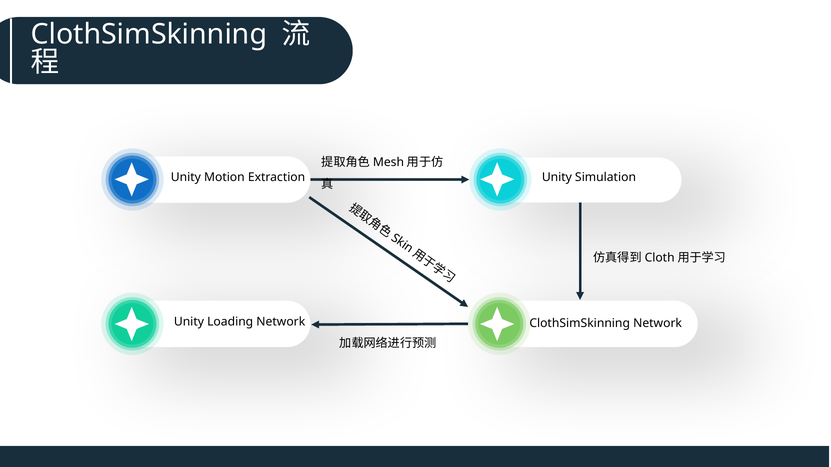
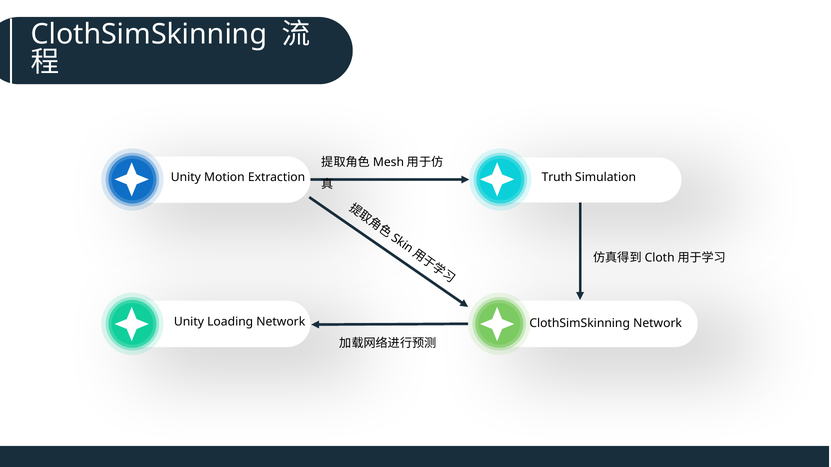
Extraction Unity: Unity -> Truth
